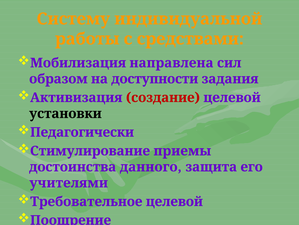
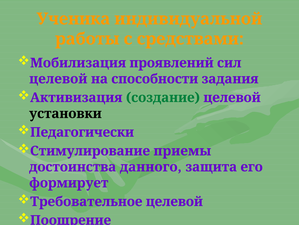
Систему: Систему -> Ученика
направлена: направлена -> проявлений
образом at (58, 79): образом -> целевой
доступности: доступности -> способности
создание colour: red -> green
учителями: учителями -> формирует
